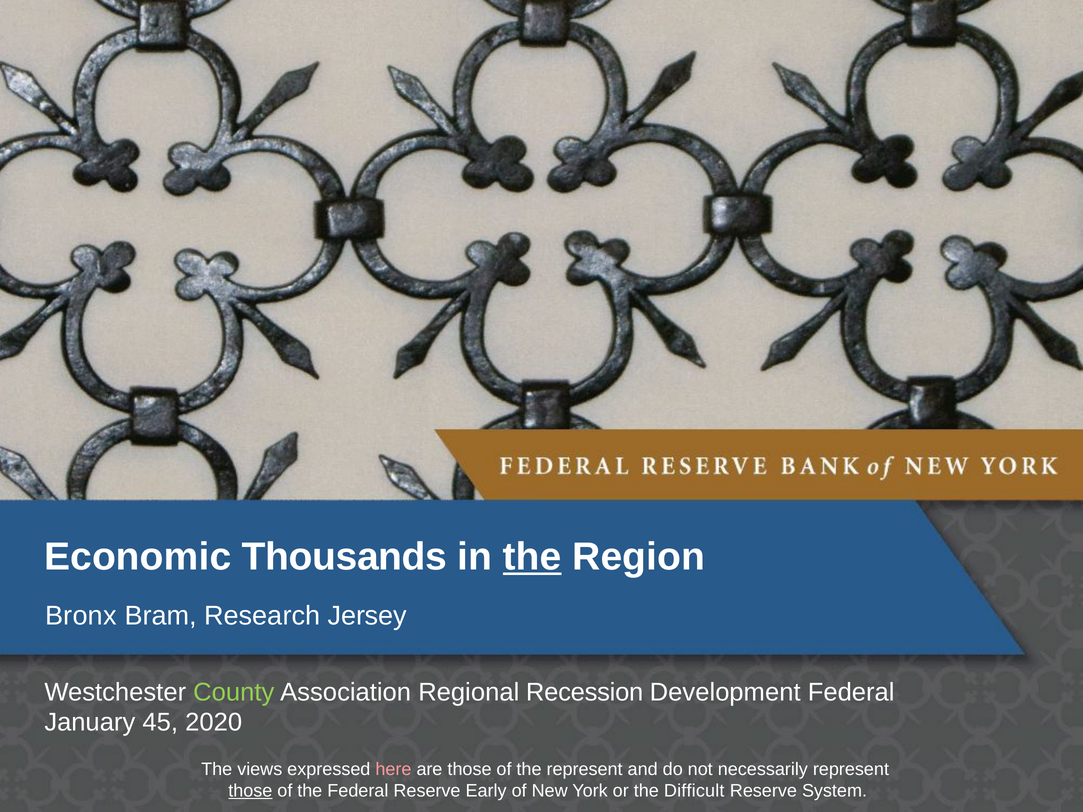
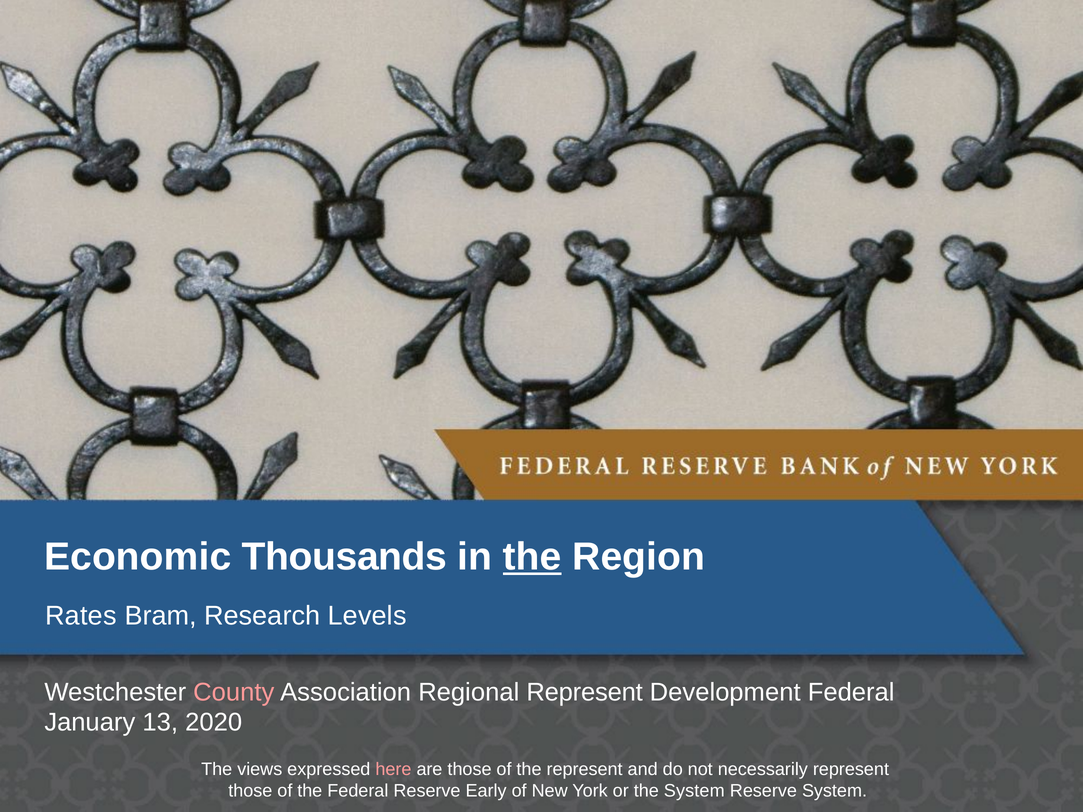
Bronx: Bronx -> Rates
Jersey: Jersey -> Levels
County colour: light green -> pink
Regional Recession: Recession -> Represent
45: 45 -> 13
those at (250, 791) underline: present -> none
the Difficult: Difficult -> System
